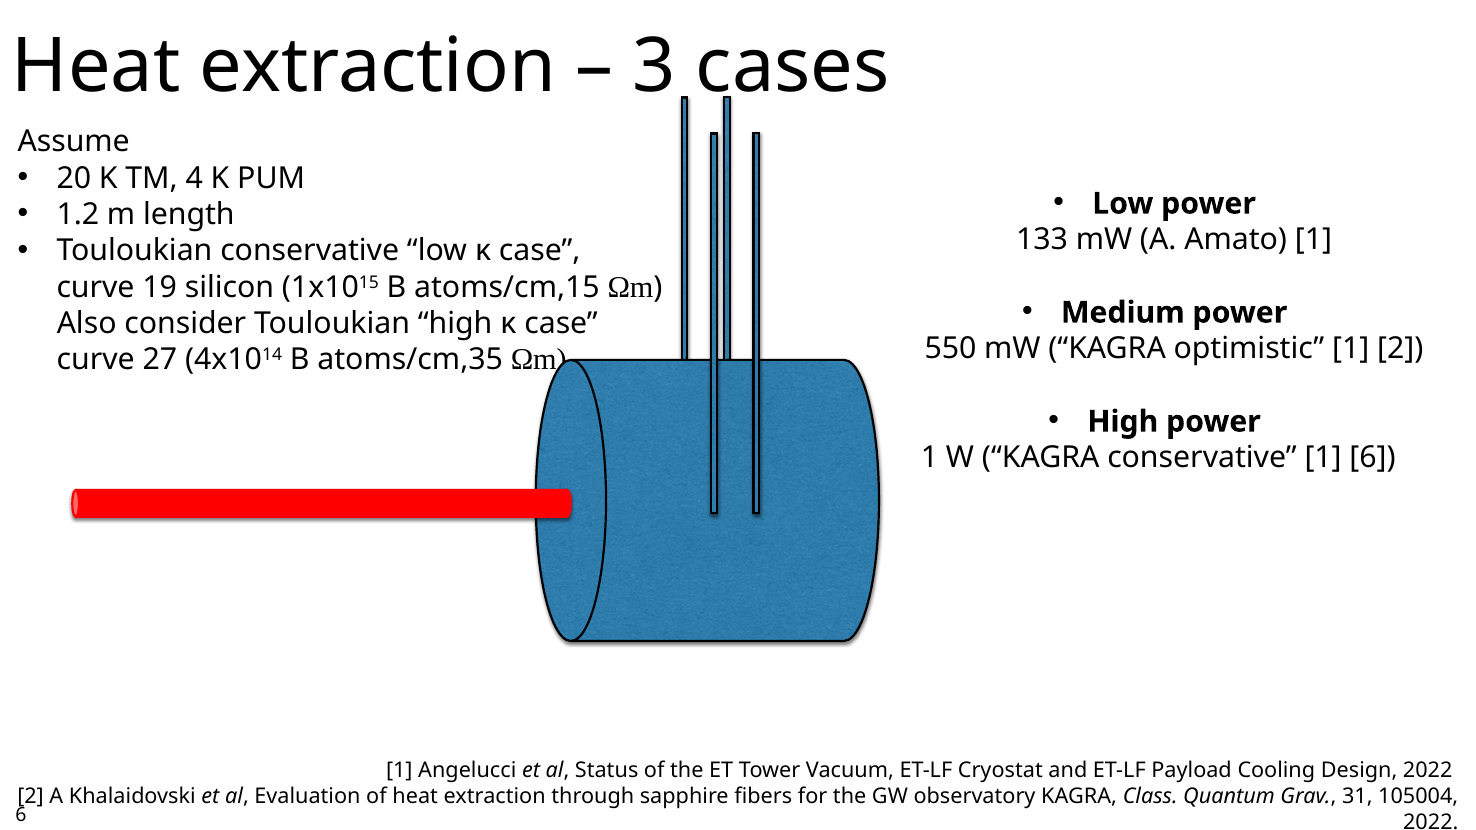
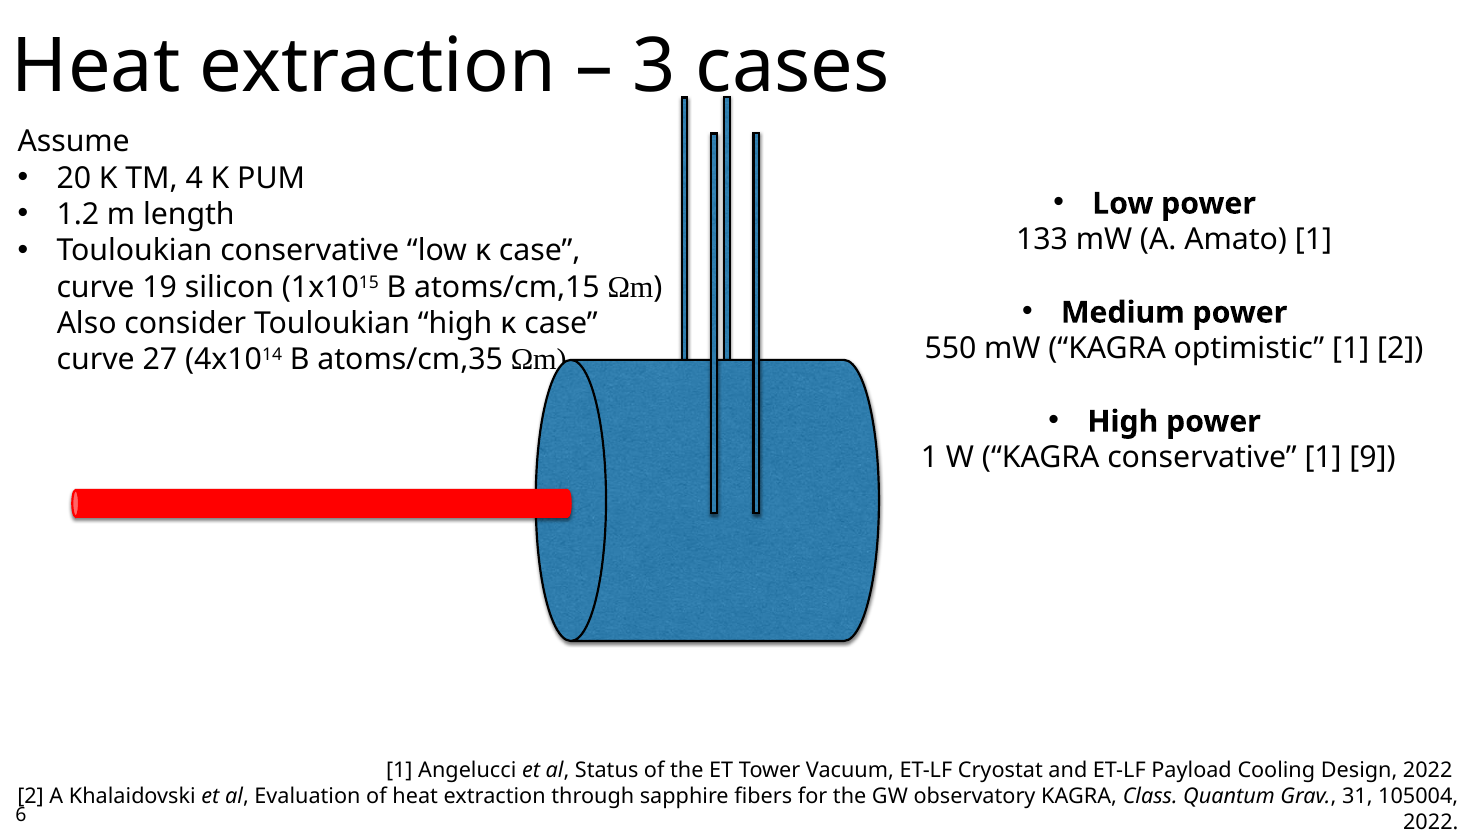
1 6: 6 -> 9
